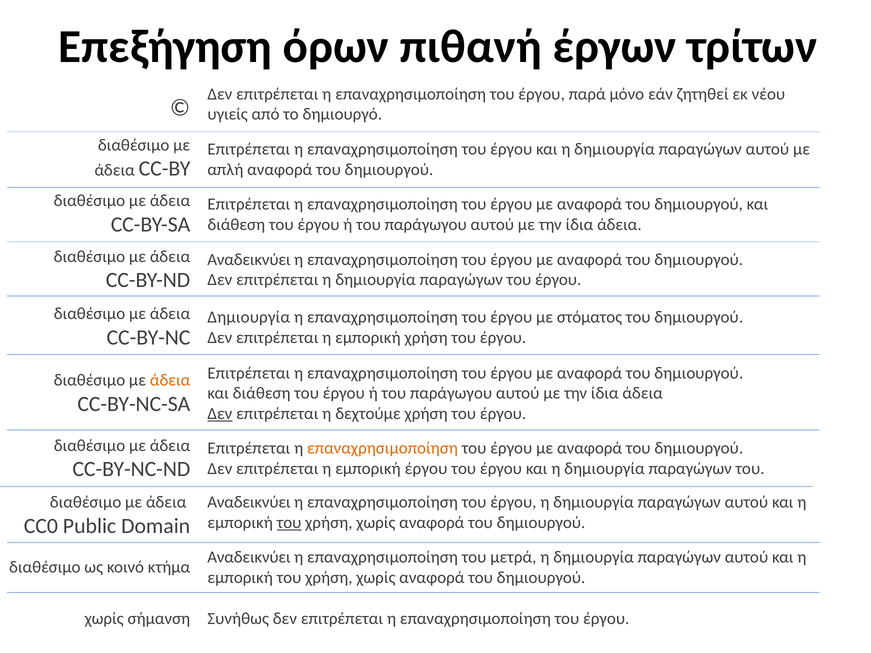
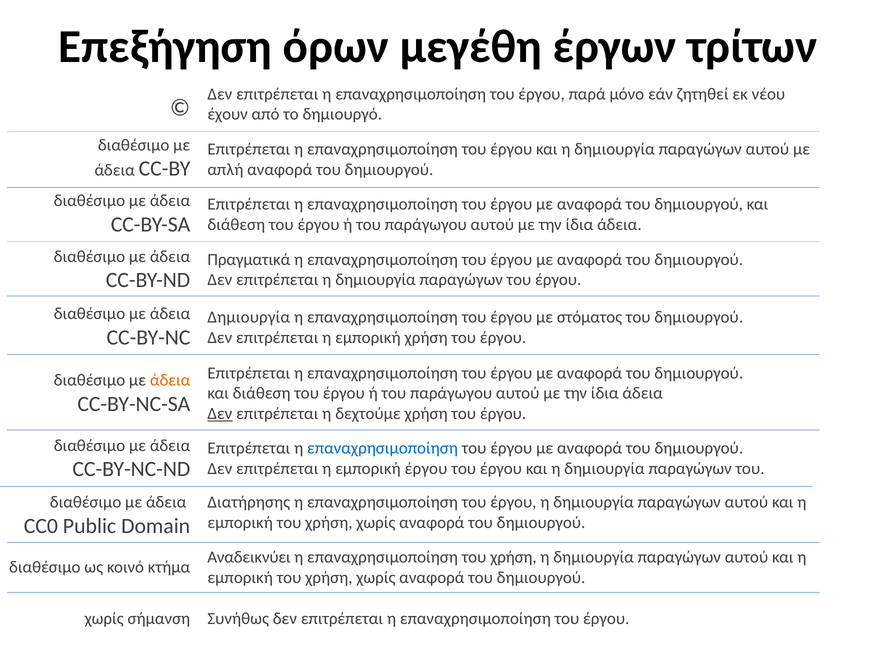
πιθανή: πιθανή -> μεγέθη
υγιείς: υγιείς -> έχουν
Αναδεικνύει at (249, 260): Αναδεικνύει -> Πραγματικά
επαναχρησιμοποίηση at (382, 448) colour: orange -> blue
Αναδεικνύει at (249, 503): Αναδεικνύει -> Διατήρησης
του at (289, 523) underline: present -> none
επαναχρησιμοποίηση του μετρά: μετρά -> χρήση
